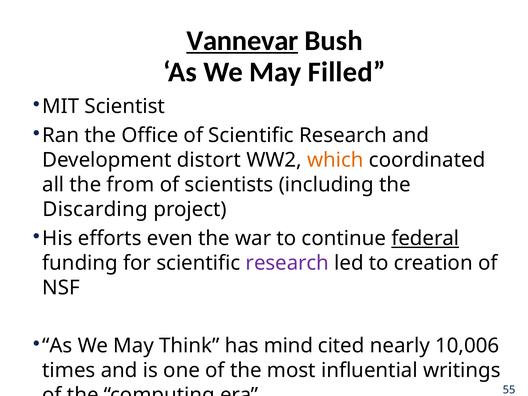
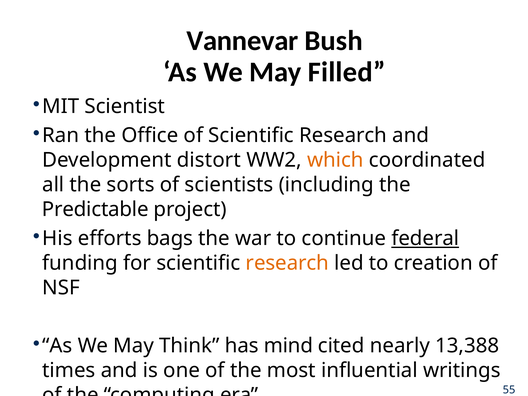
Vannevar underline: present -> none
from: from -> sorts
Discarding: Discarding -> Predictable
even: even -> bags
research at (287, 263) colour: purple -> orange
10,006: 10,006 -> 13,388
